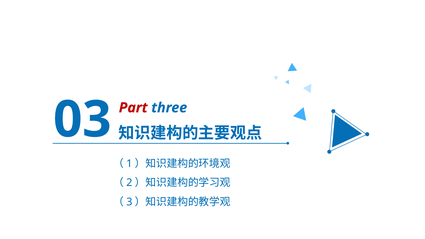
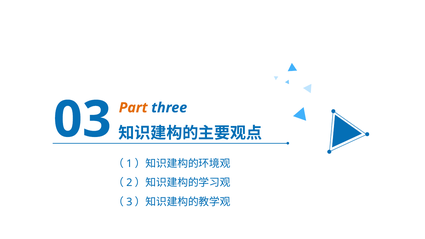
Part colour: red -> orange
